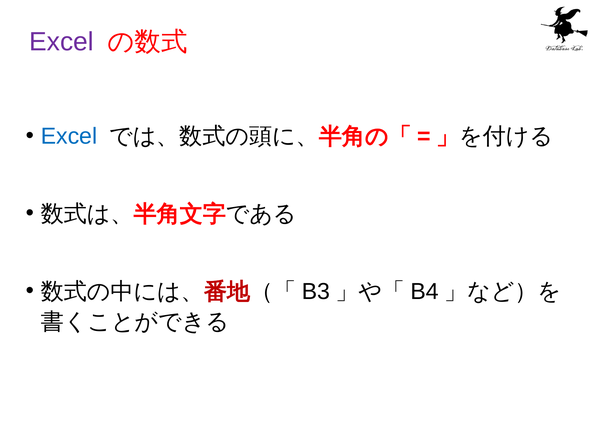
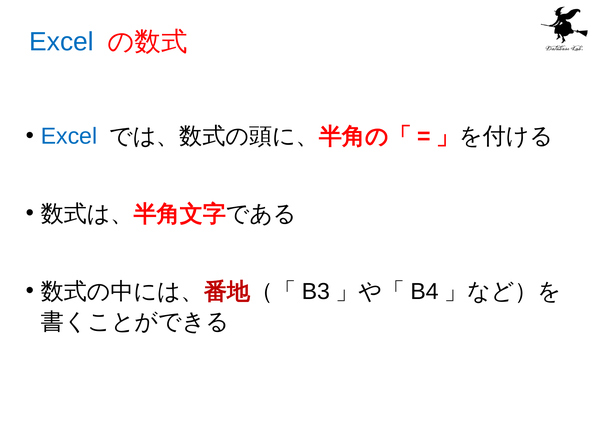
Excel at (62, 42) colour: purple -> blue
